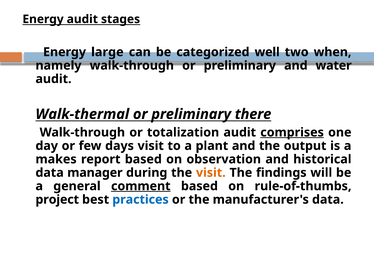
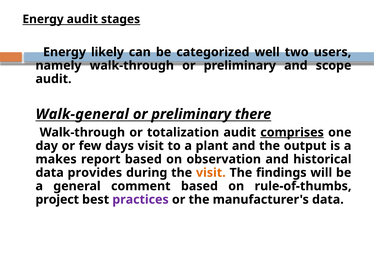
large: large -> likely
when: when -> users
water: water -> scope
Walk-thermal: Walk-thermal -> Walk-general
manager: manager -> provides
comment underline: present -> none
practices colour: blue -> purple
